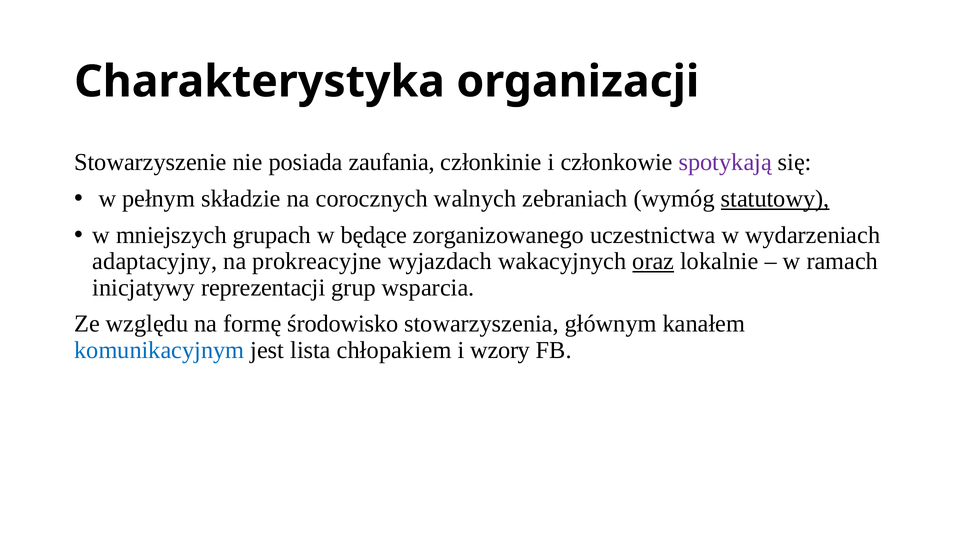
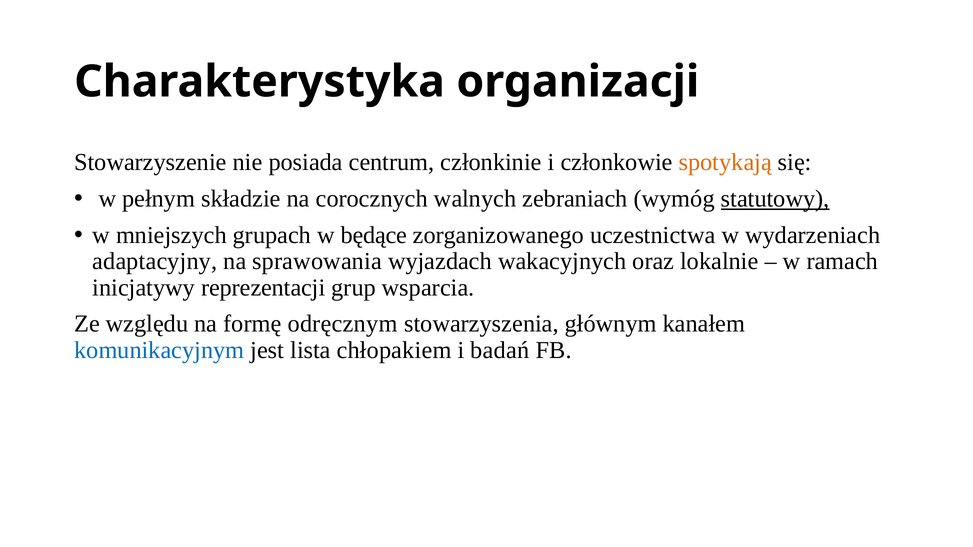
zaufania: zaufania -> centrum
spotykają colour: purple -> orange
prokreacyjne: prokreacyjne -> sprawowania
oraz underline: present -> none
środowisko: środowisko -> odręcznym
wzory: wzory -> badań
